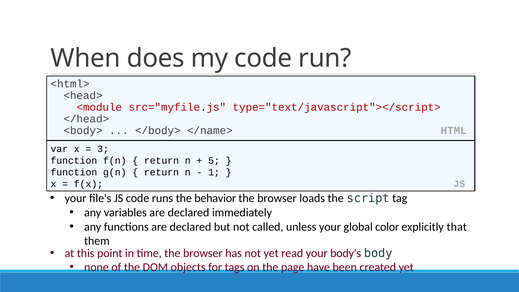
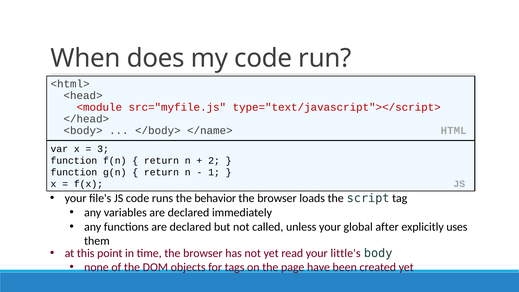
5: 5 -> 2
color: color -> after
that: that -> uses
body's: body's -> little's
